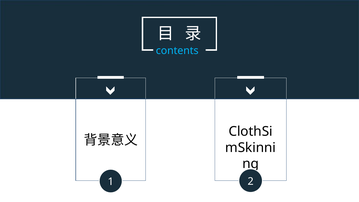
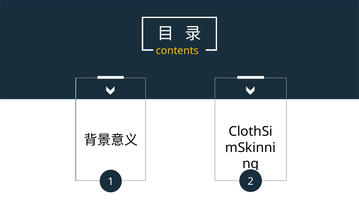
contents colour: light blue -> yellow
